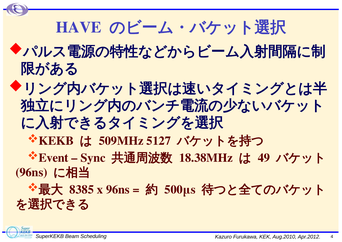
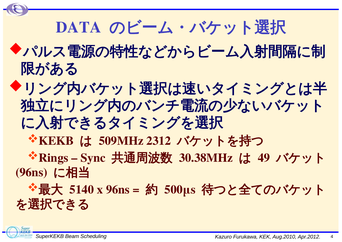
HAVE: HAVE -> DATA
5127: 5127 -> 2312
Event: Event -> Rings
18.38MHz: 18.38MHz -> 30.38MHz
8385: 8385 -> 5140
